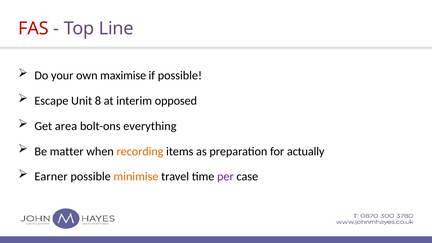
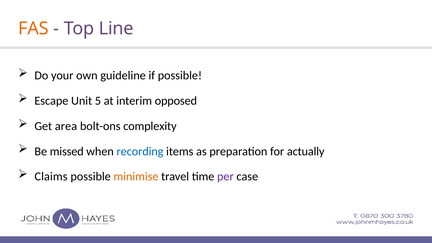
FAS colour: red -> orange
maximise: maximise -> guideline
8: 8 -> 5
everything: everything -> complexity
matter: matter -> missed
recording colour: orange -> blue
Earner: Earner -> Claims
